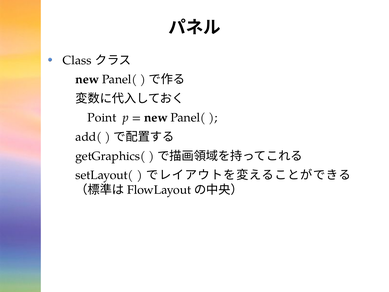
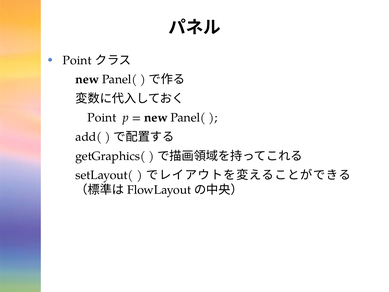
Class at (77, 60): Class -> Point
